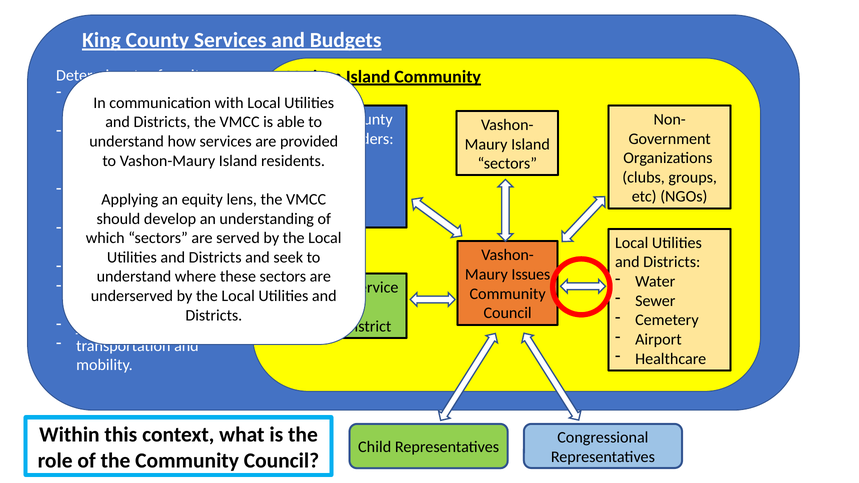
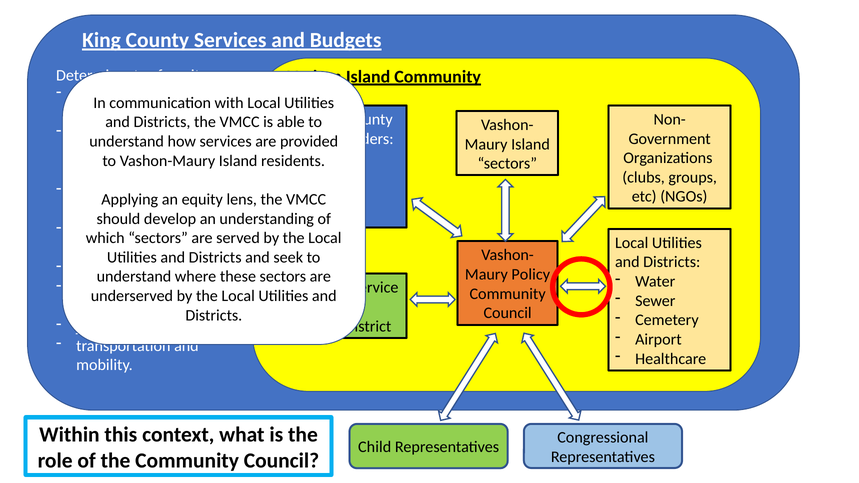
Issues: Issues -> Policy
